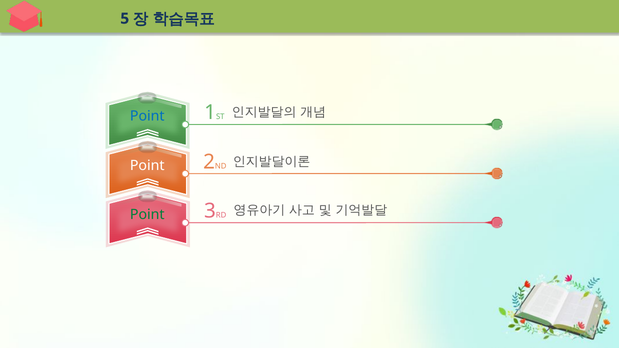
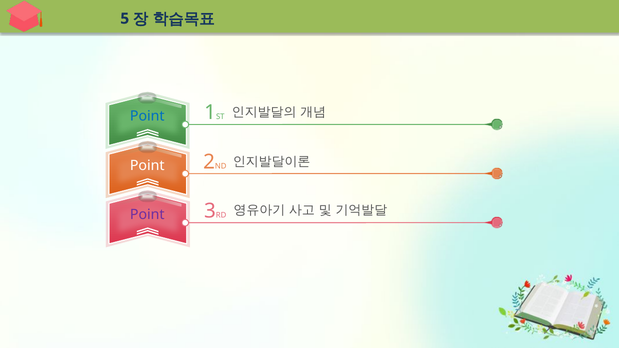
Point at (147, 215) colour: green -> purple
